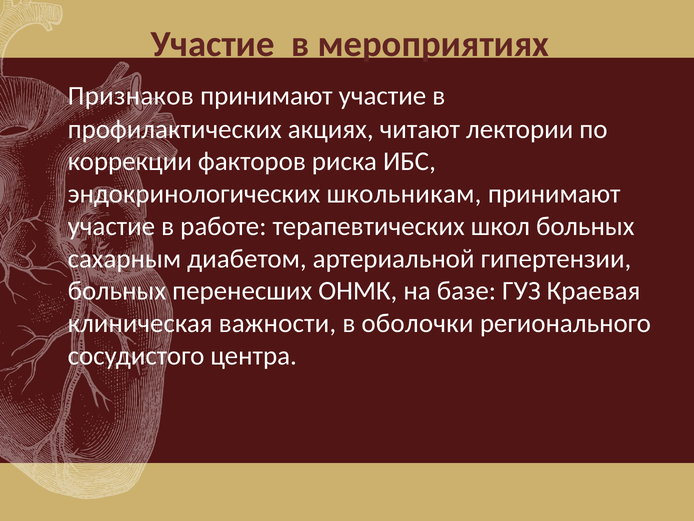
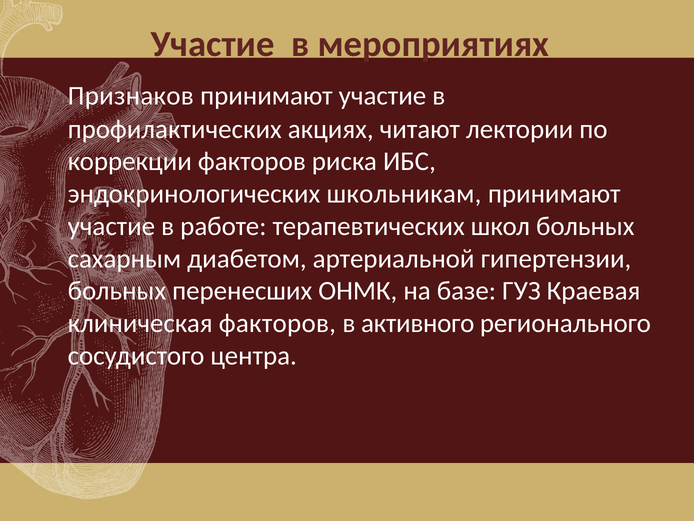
клиническая важности: важности -> факторов
оболочки: оболочки -> активного
